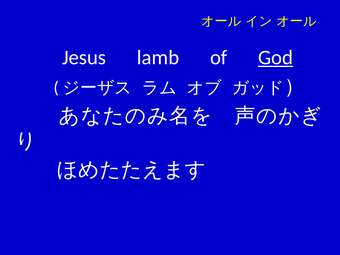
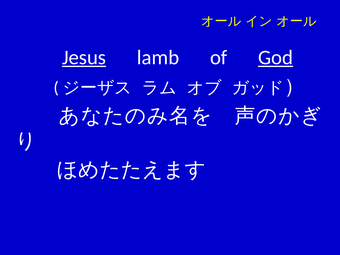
Jesus underline: none -> present
